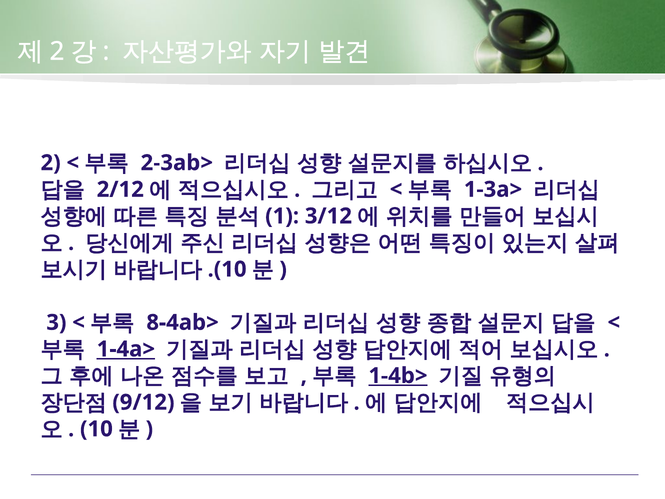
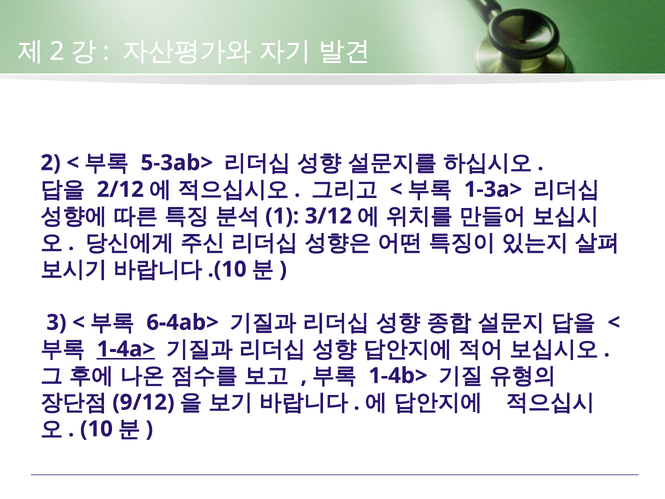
2-3ab>: 2-3ab> -> 5-3ab>
8-4ab>: 8-4ab> -> 6-4ab>
1-4b> underline: present -> none
